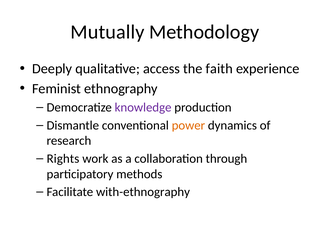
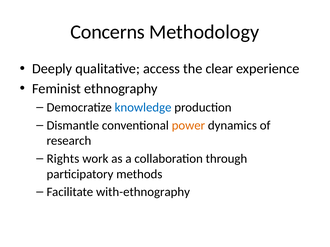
Mutually: Mutually -> Concerns
faith: faith -> clear
knowledge colour: purple -> blue
